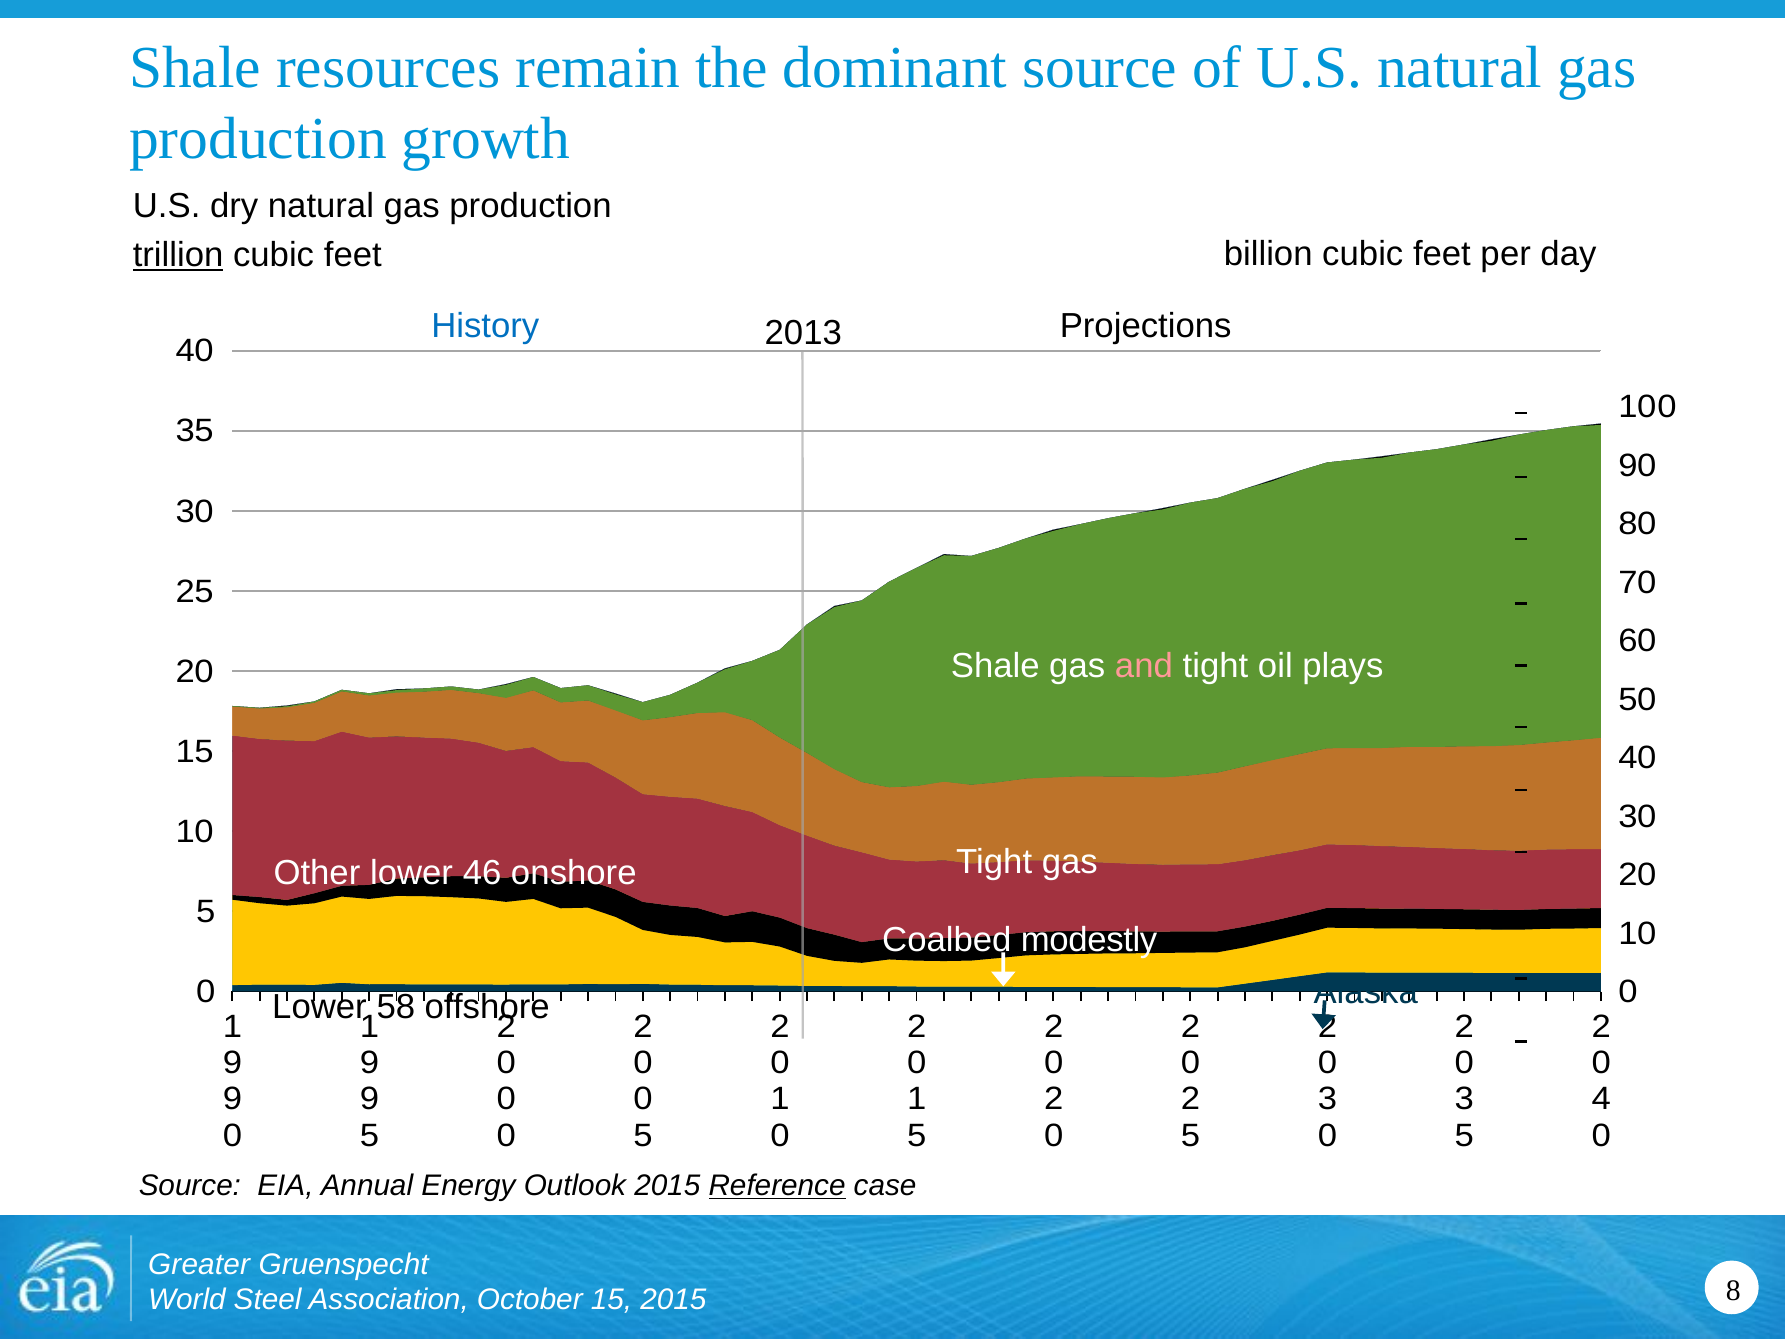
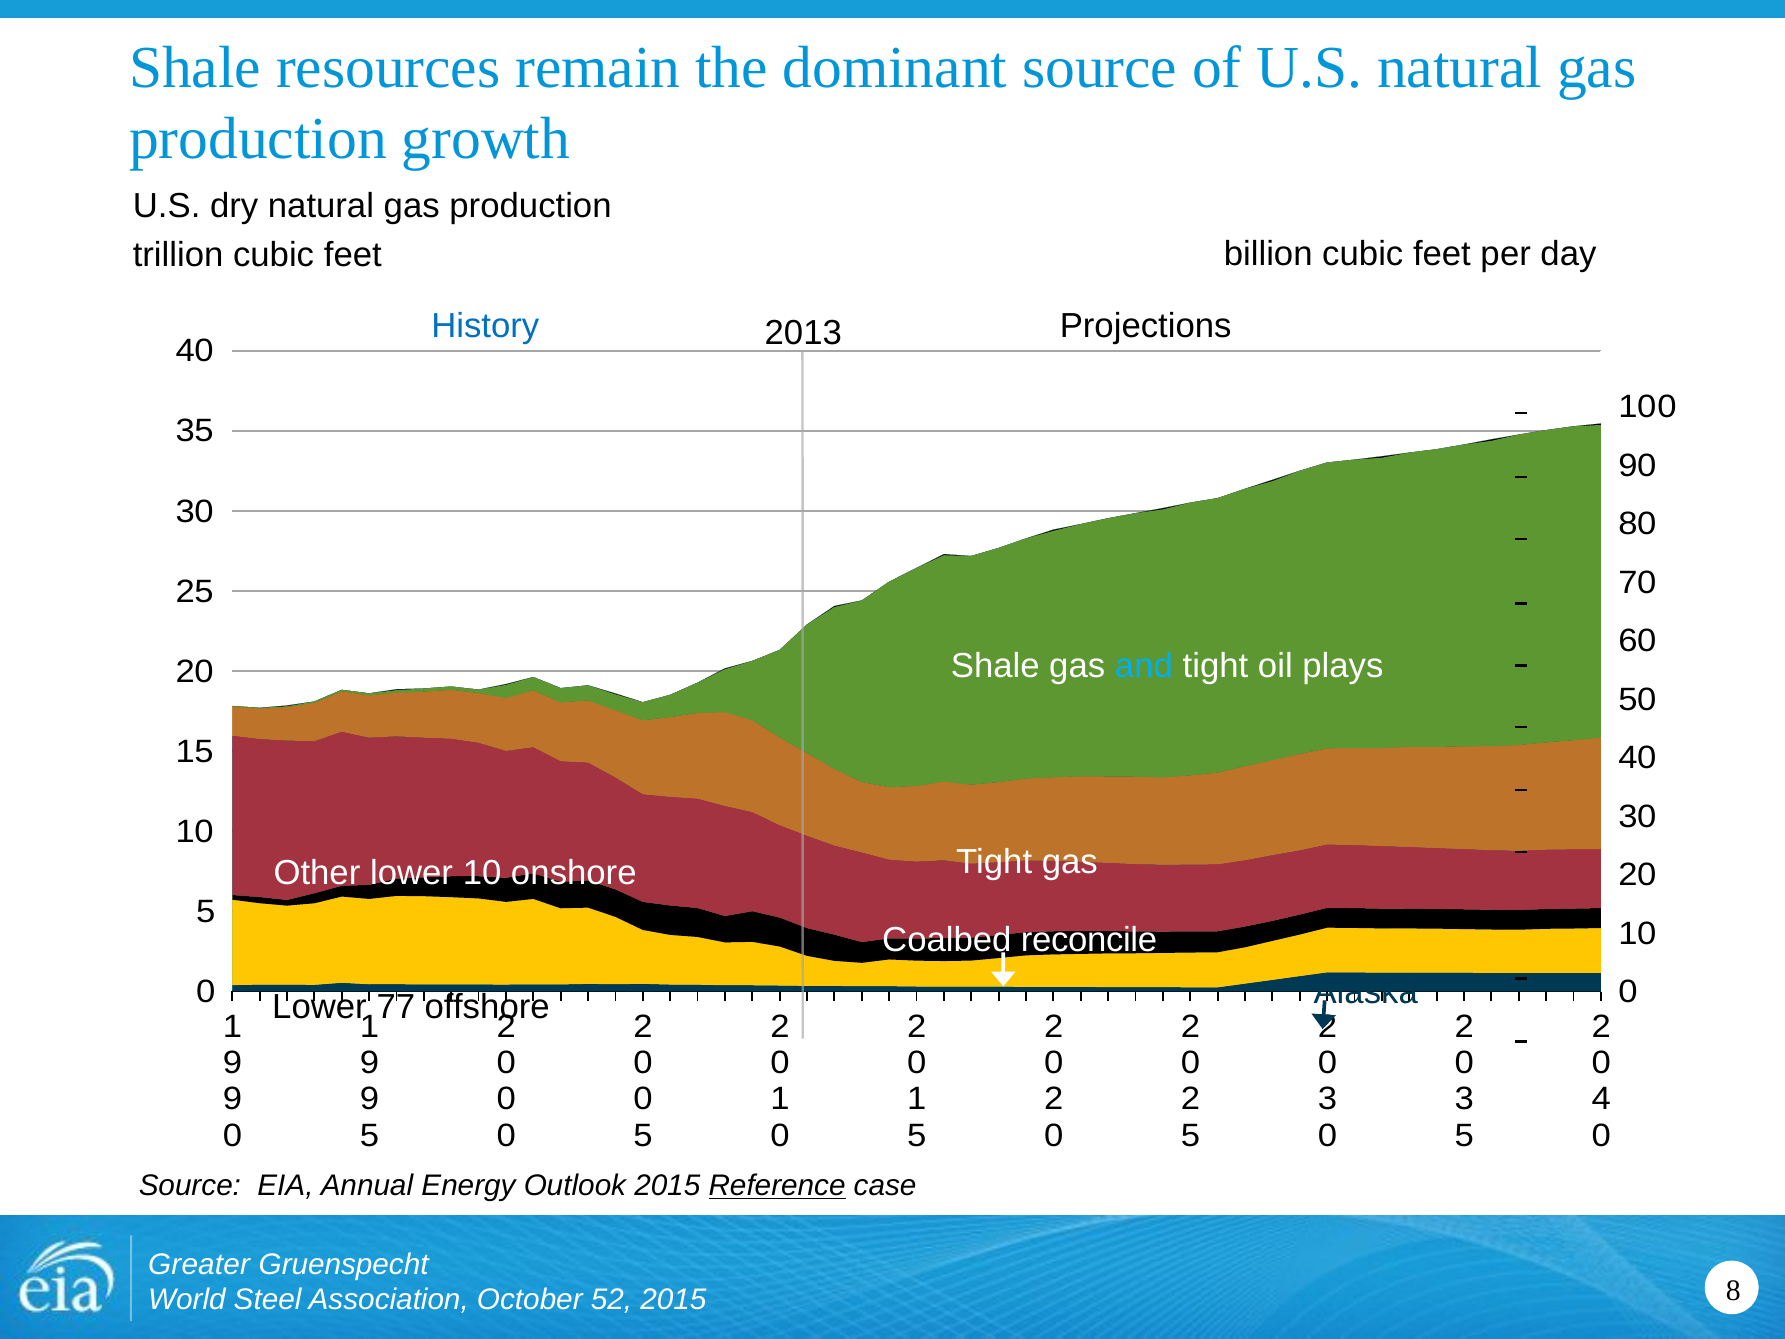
trillion underline: present -> none
and colour: pink -> light blue
lower 46: 46 -> 10
modestly: modestly -> reconcile
58: 58 -> 77
October 15: 15 -> 52
